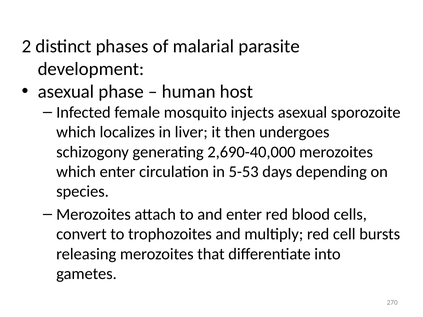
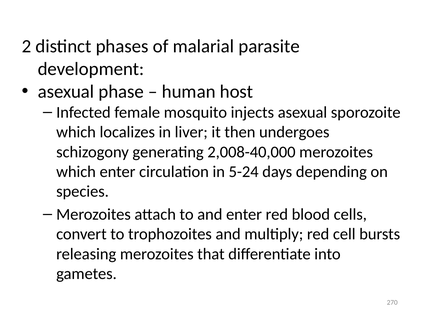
2,690-40,000: 2,690-40,000 -> 2,008-40,000
5-53: 5-53 -> 5-24
